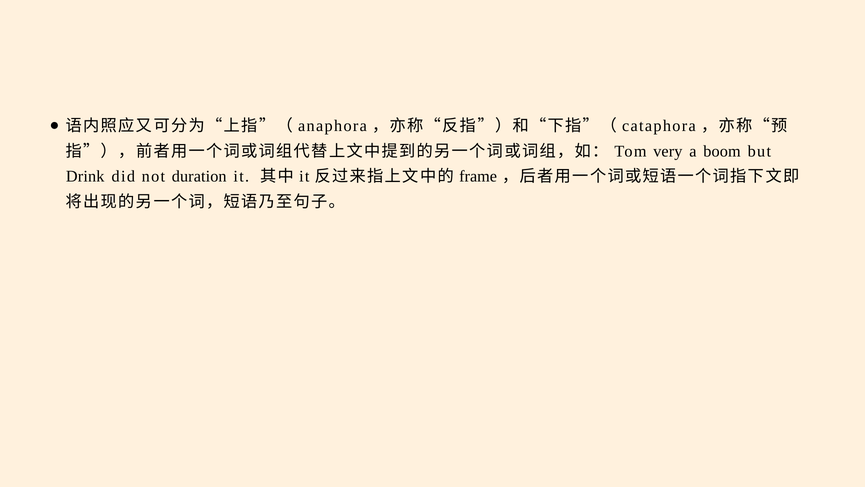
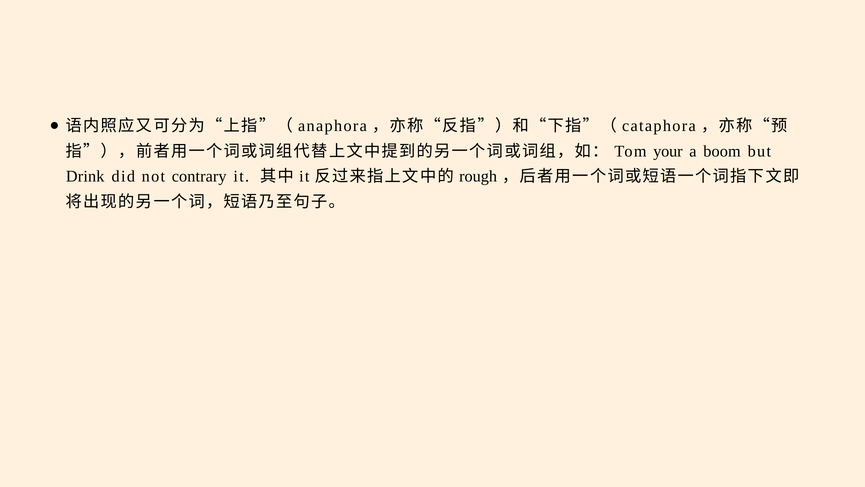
very: very -> your
duration: duration -> contrary
frame: frame -> rough
